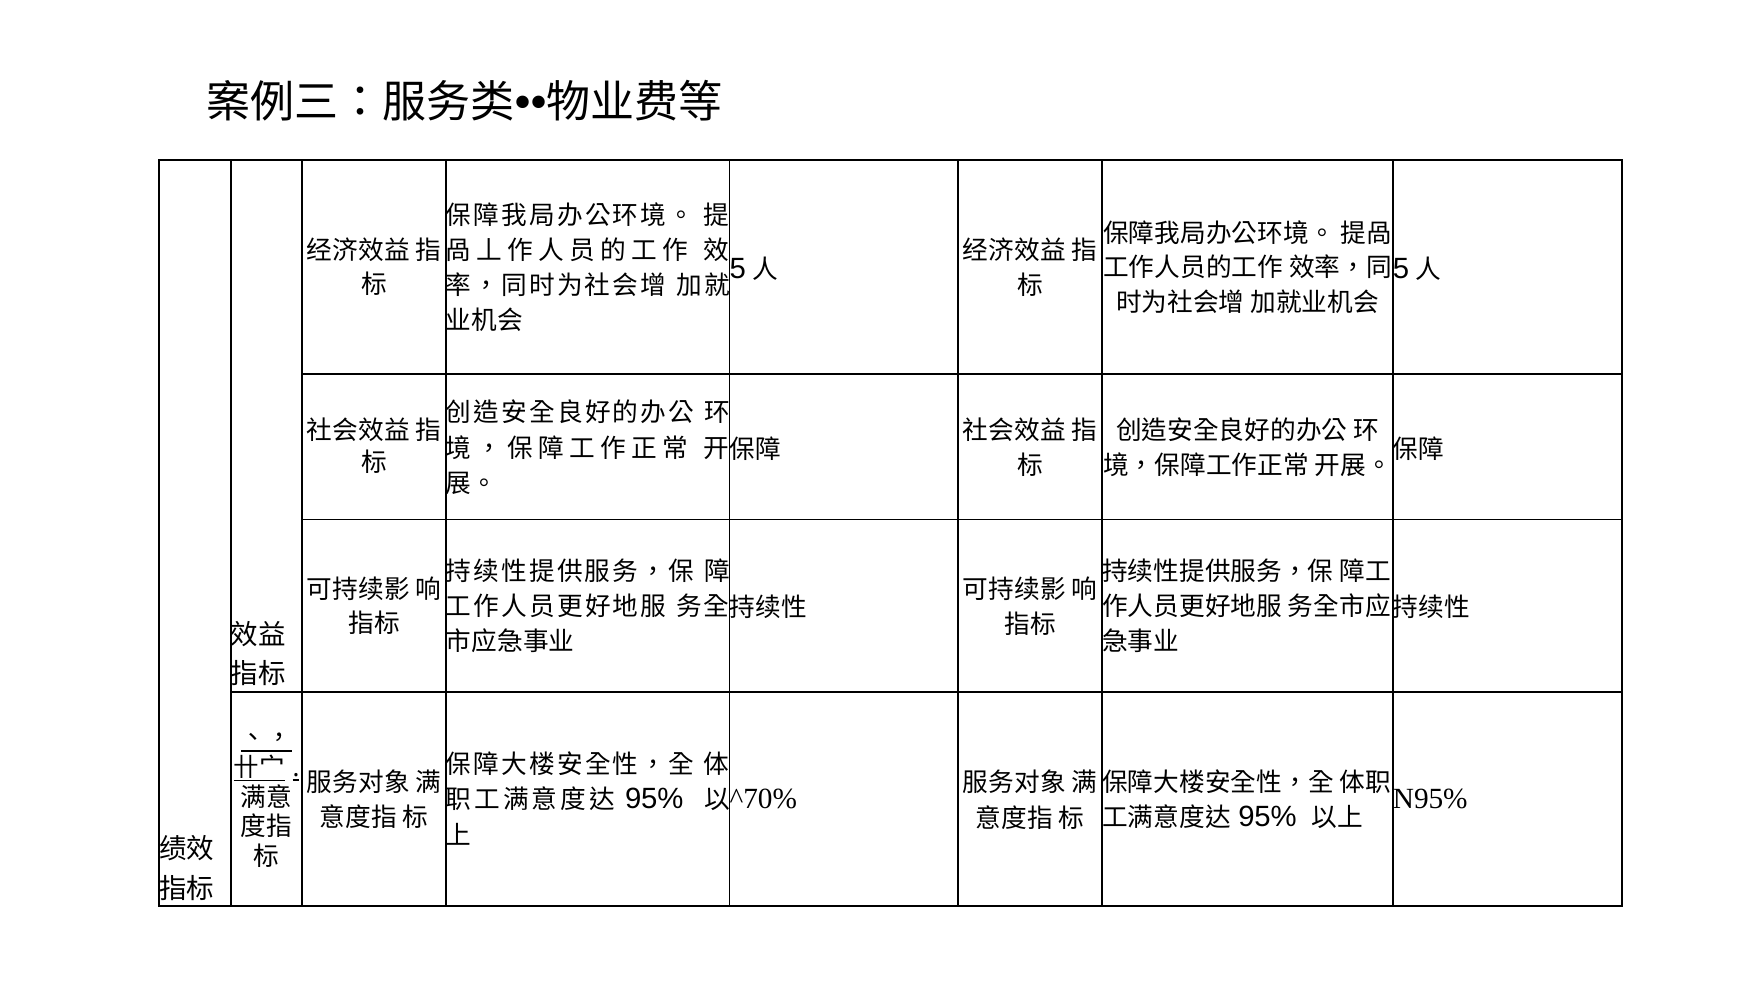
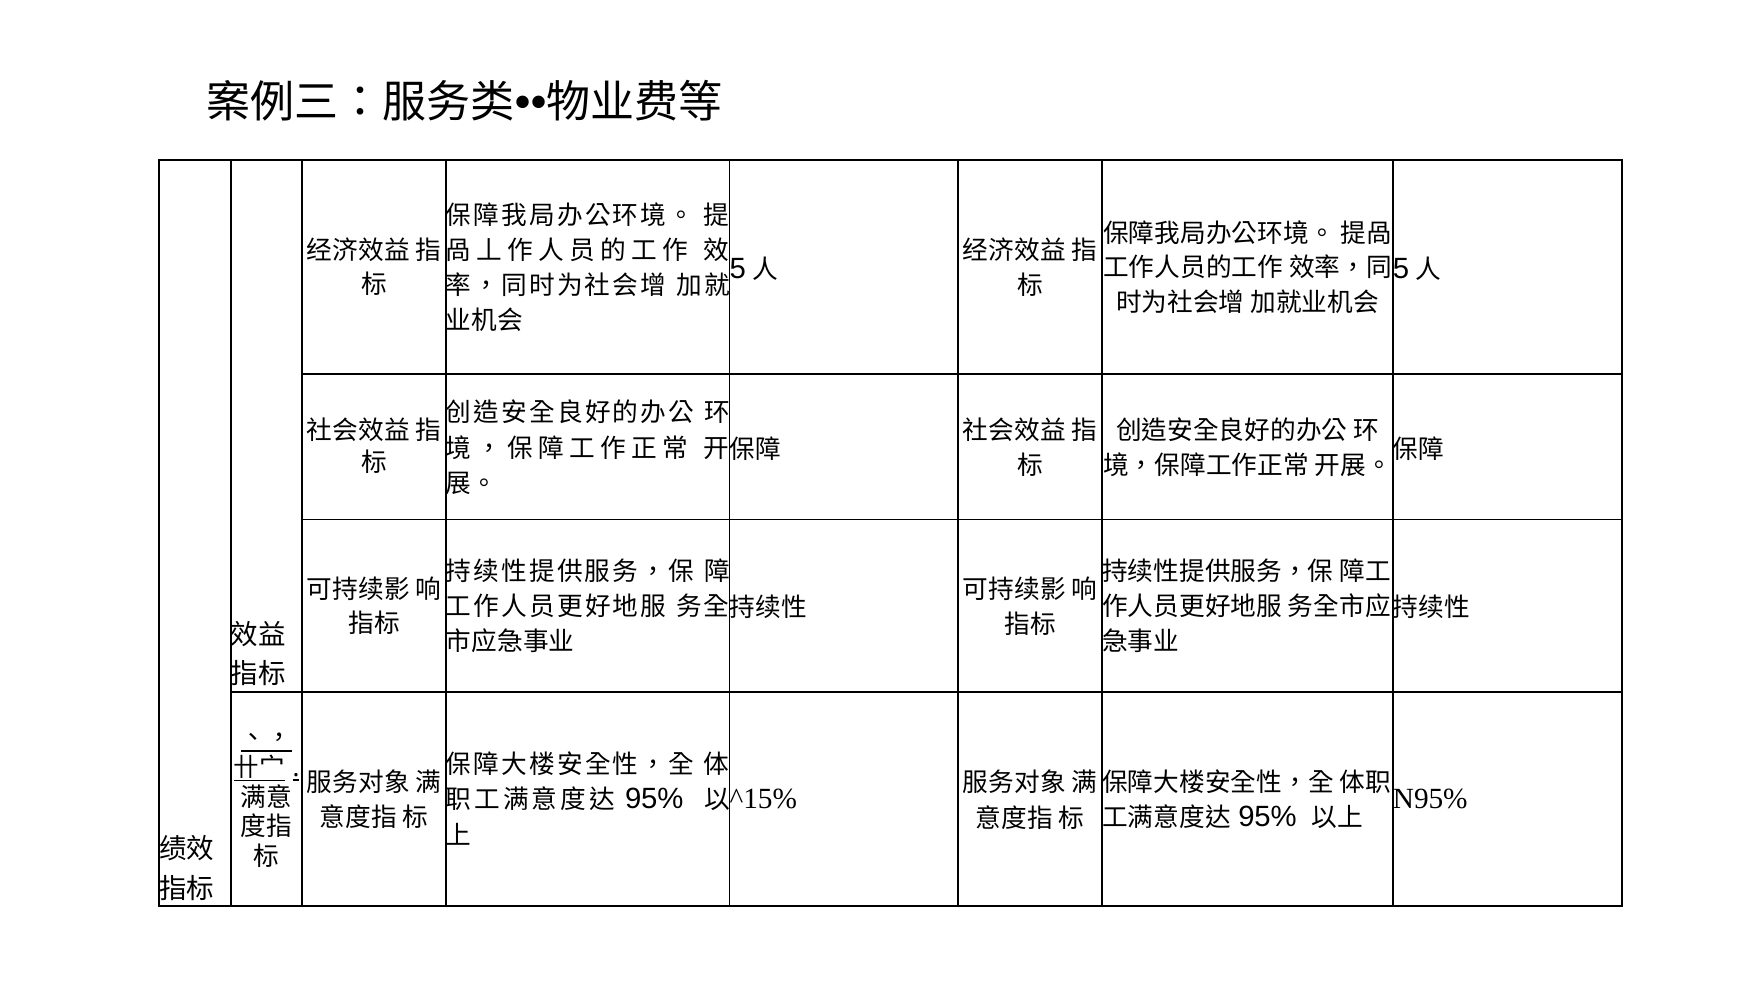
^70%: ^70% -> ^15%
